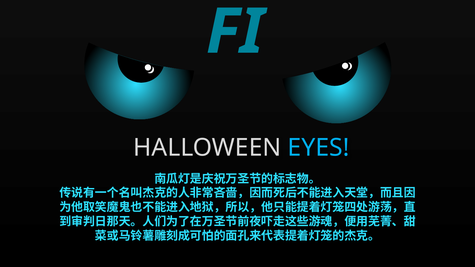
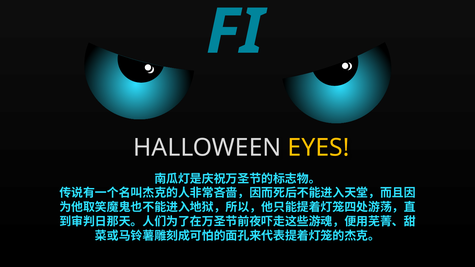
EYES colour: light blue -> yellow
